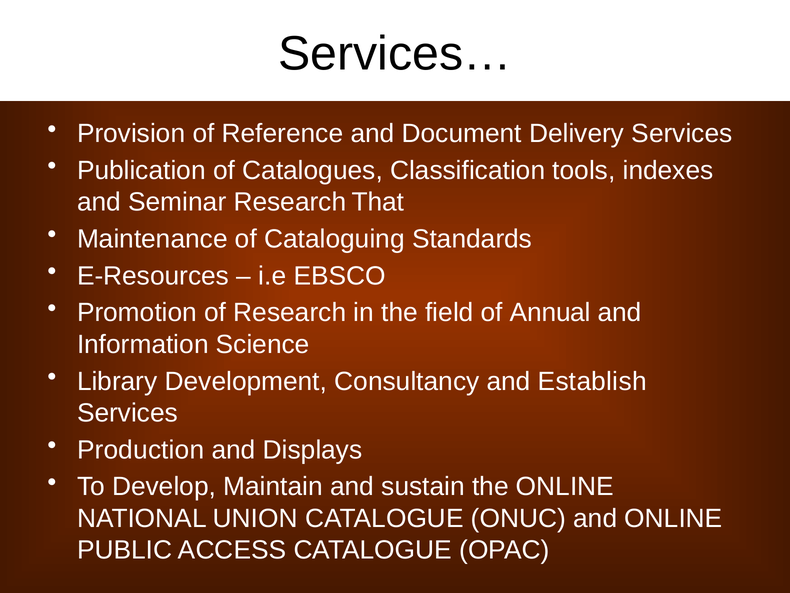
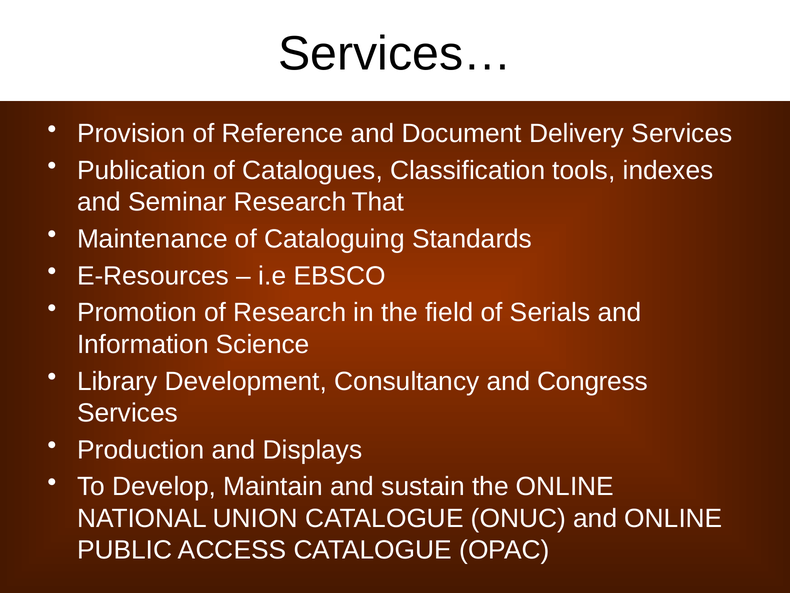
Annual: Annual -> Serials
Establish: Establish -> Congress
